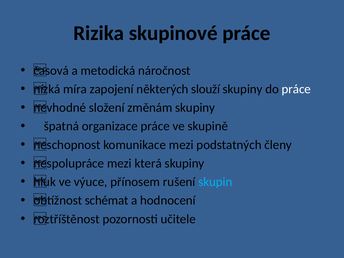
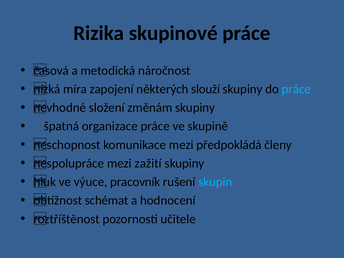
práce at (296, 89) colour: white -> light blue
podstatných: podstatných -> předpokládá
která: která -> zažití
přínosem: přínosem -> pracovník
